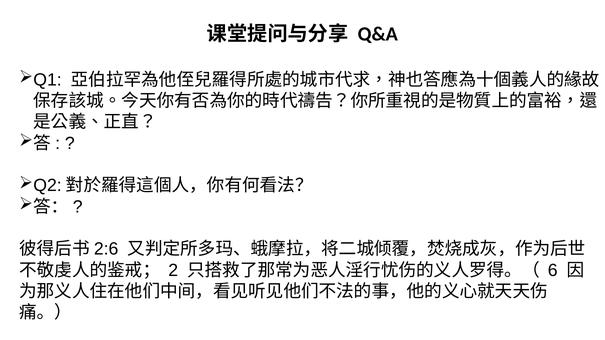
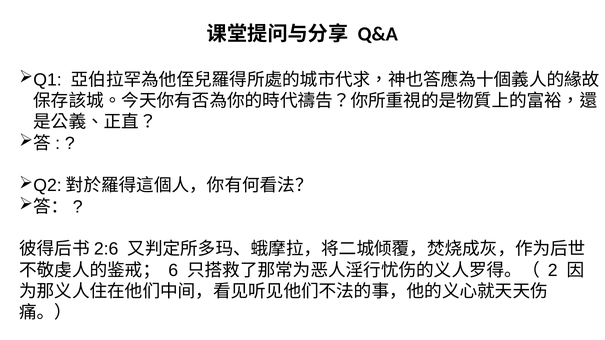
2: 2 -> 6
6: 6 -> 2
